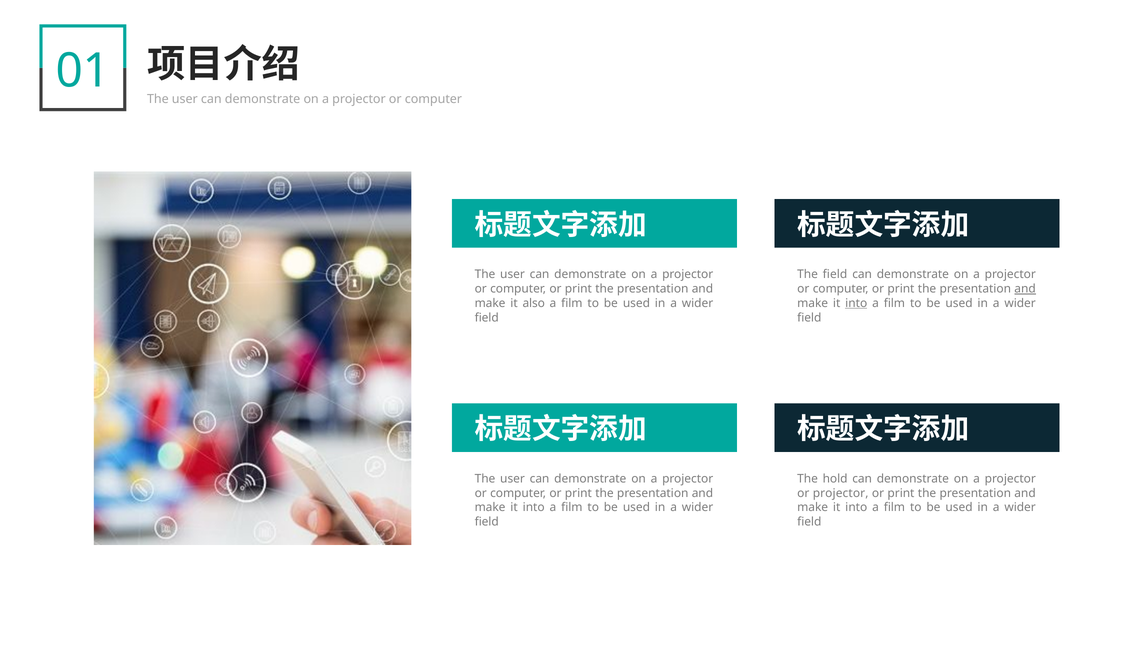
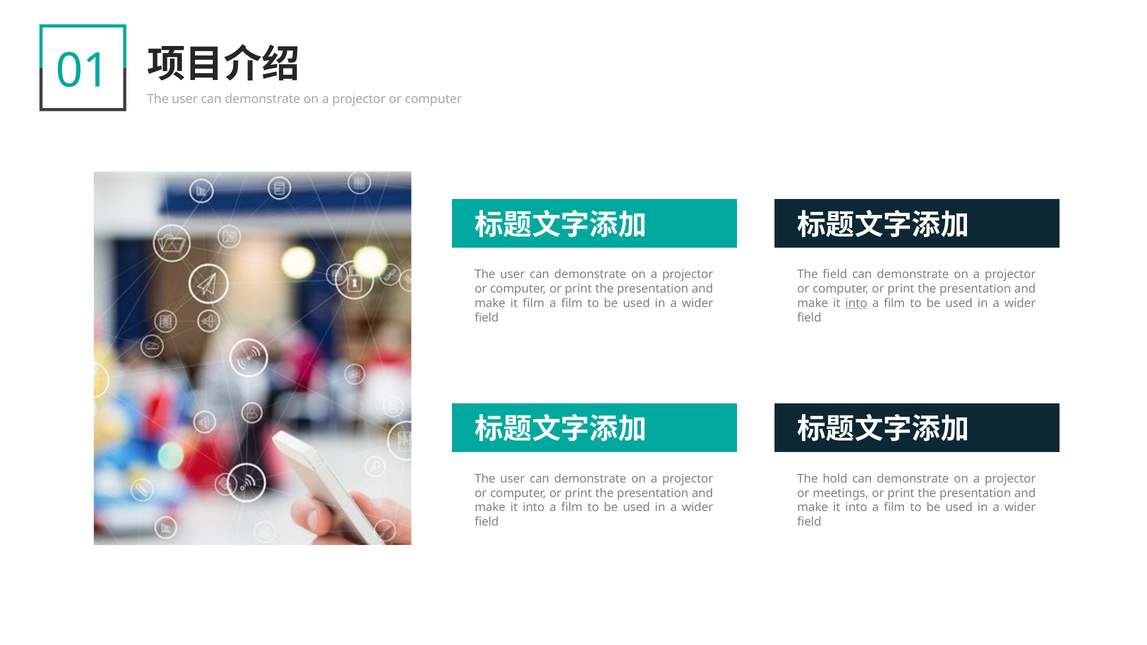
and at (1025, 289) underline: present -> none
it also: also -> film
or projector: projector -> meetings
